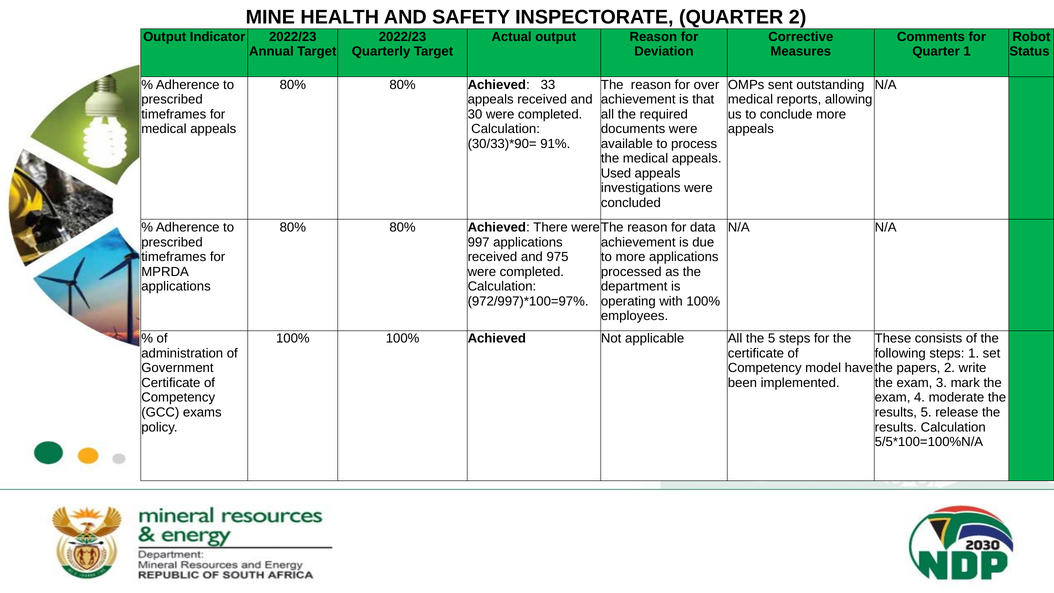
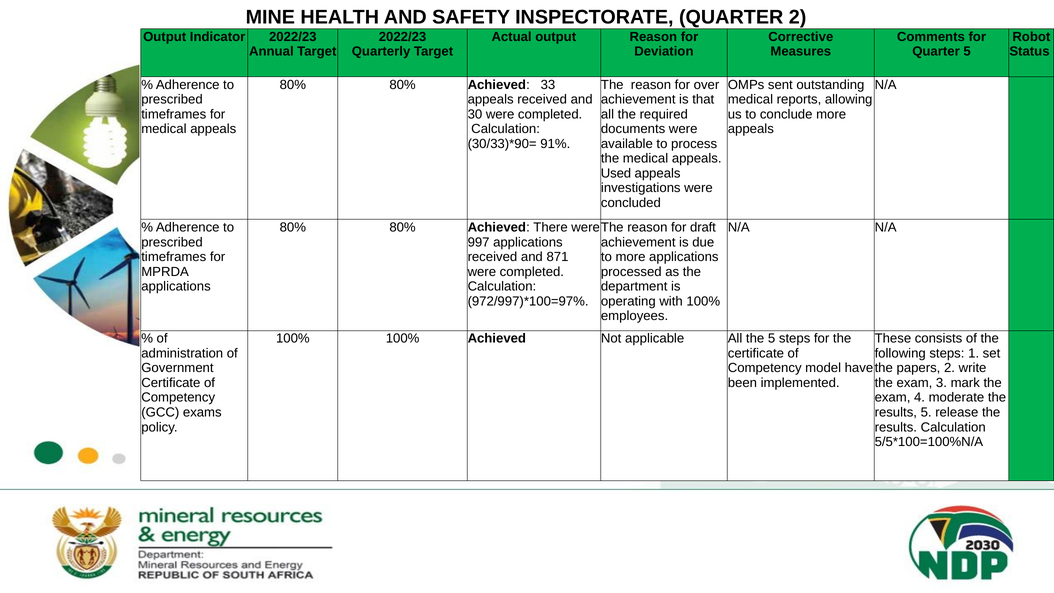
Quarter 1: 1 -> 5
data: data -> draft
975: 975 -> 871
